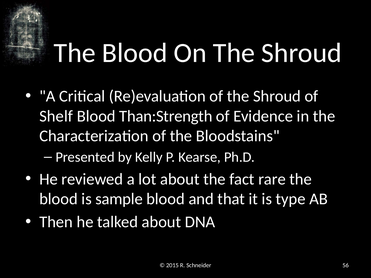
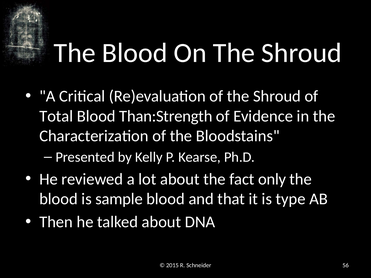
Shelf: Shelf -> Total
rare: rare -> only
